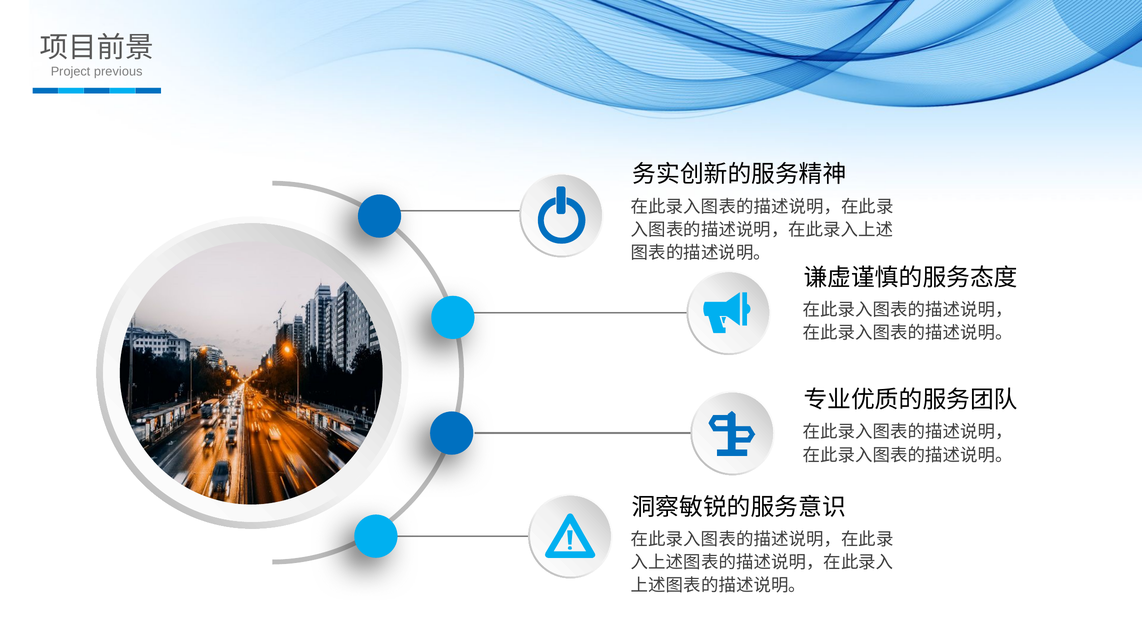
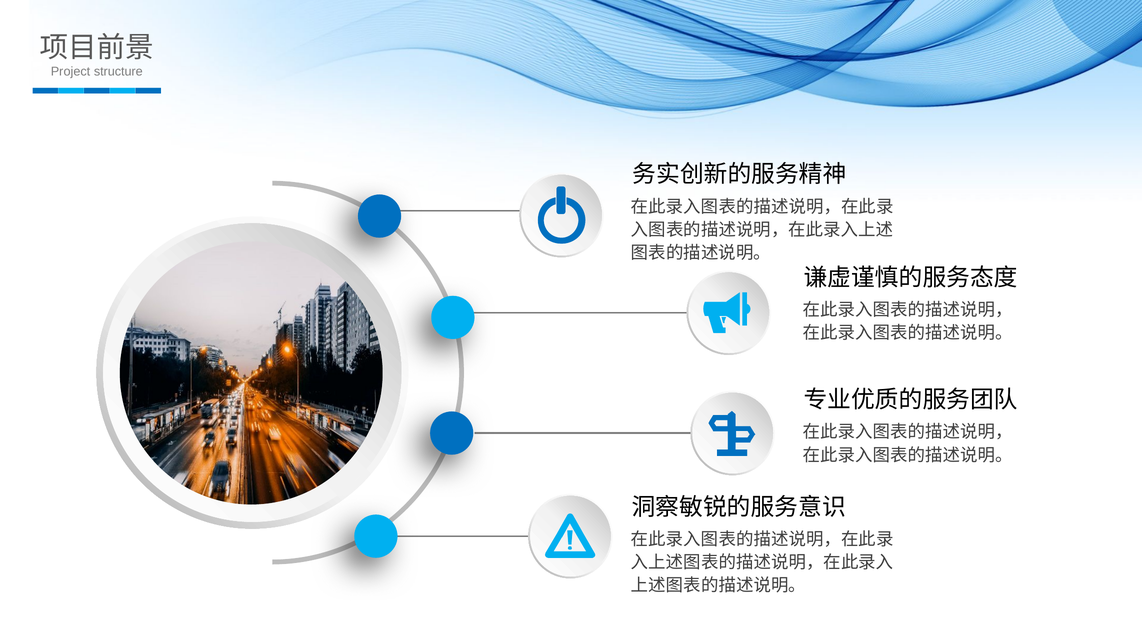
previous: previous -> structure
